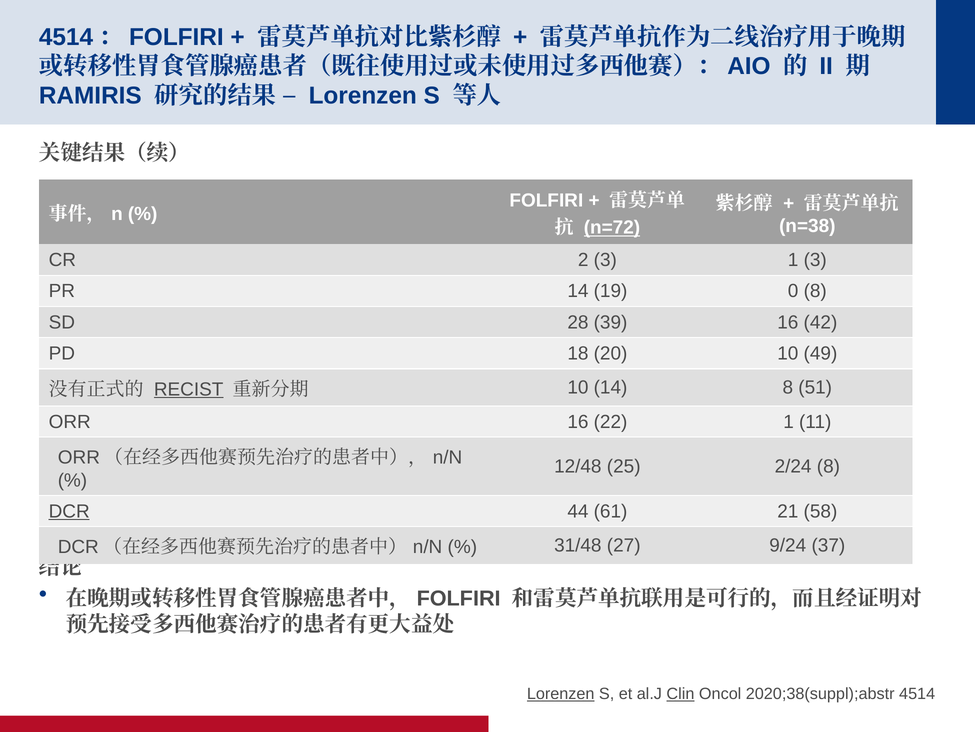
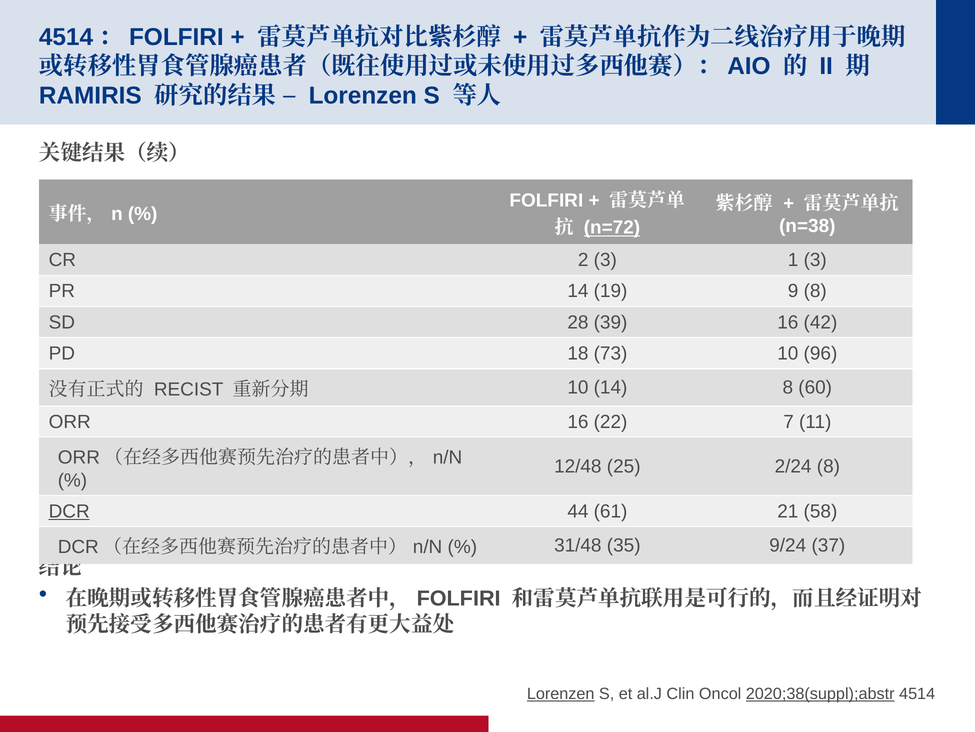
0: 0 -> 9
20: 20 -> 73
49: 49 -> 96
RECIST underline: present -> none
51: 51 -> 60
22 1: 1 -> 7
27: 27 -> 35
Clin underline: present -> none
2020;38(suppl);abstr underline: none -> present
